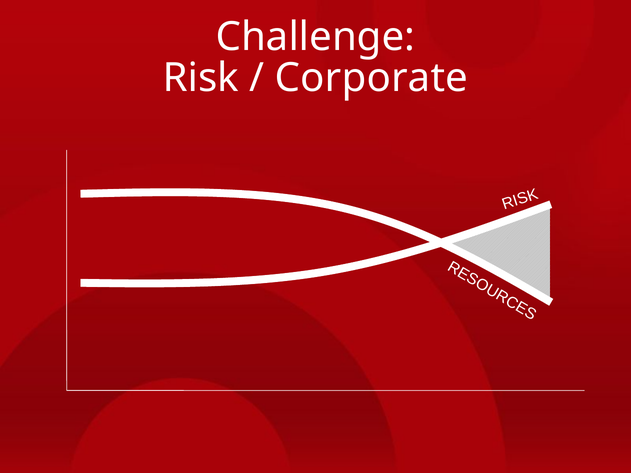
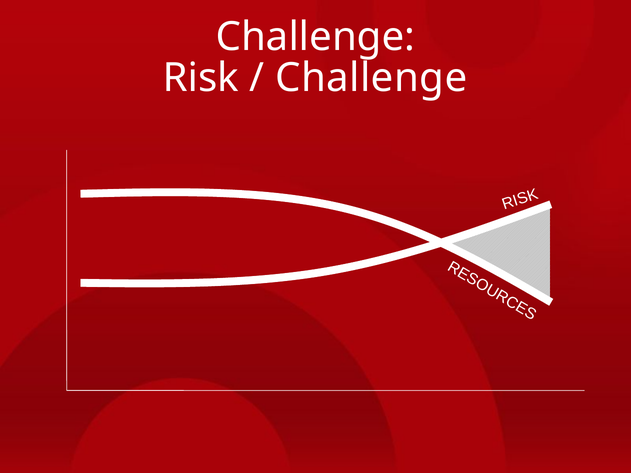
Corporate at (371, 78): Corporate -> Challenge
